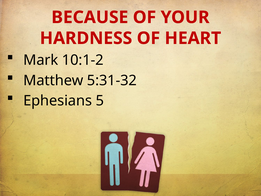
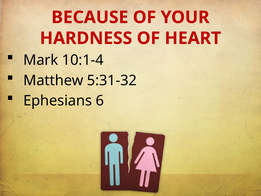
10:1-2: 10:1-2 -> 10:1-4
5: 5 -> 6
